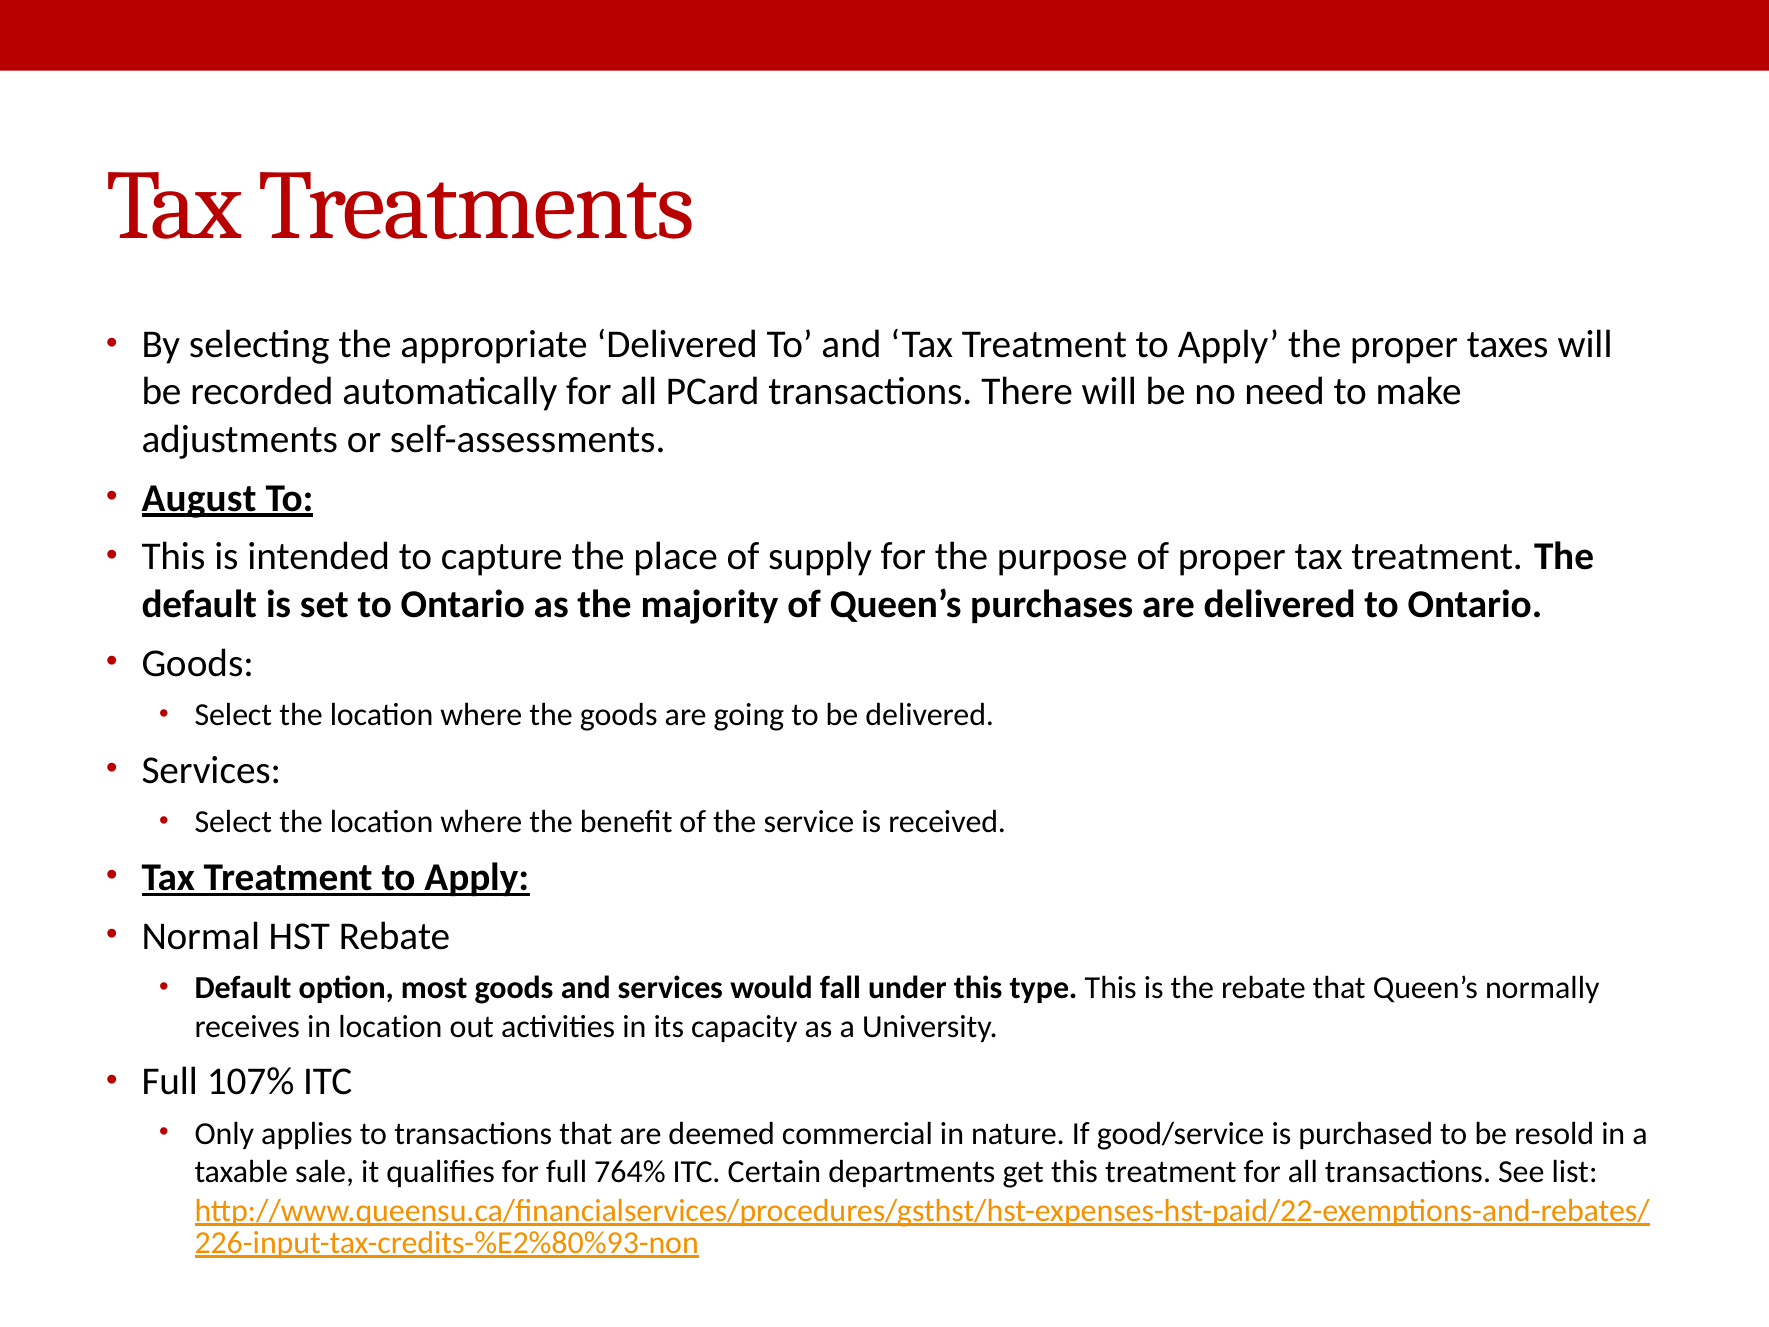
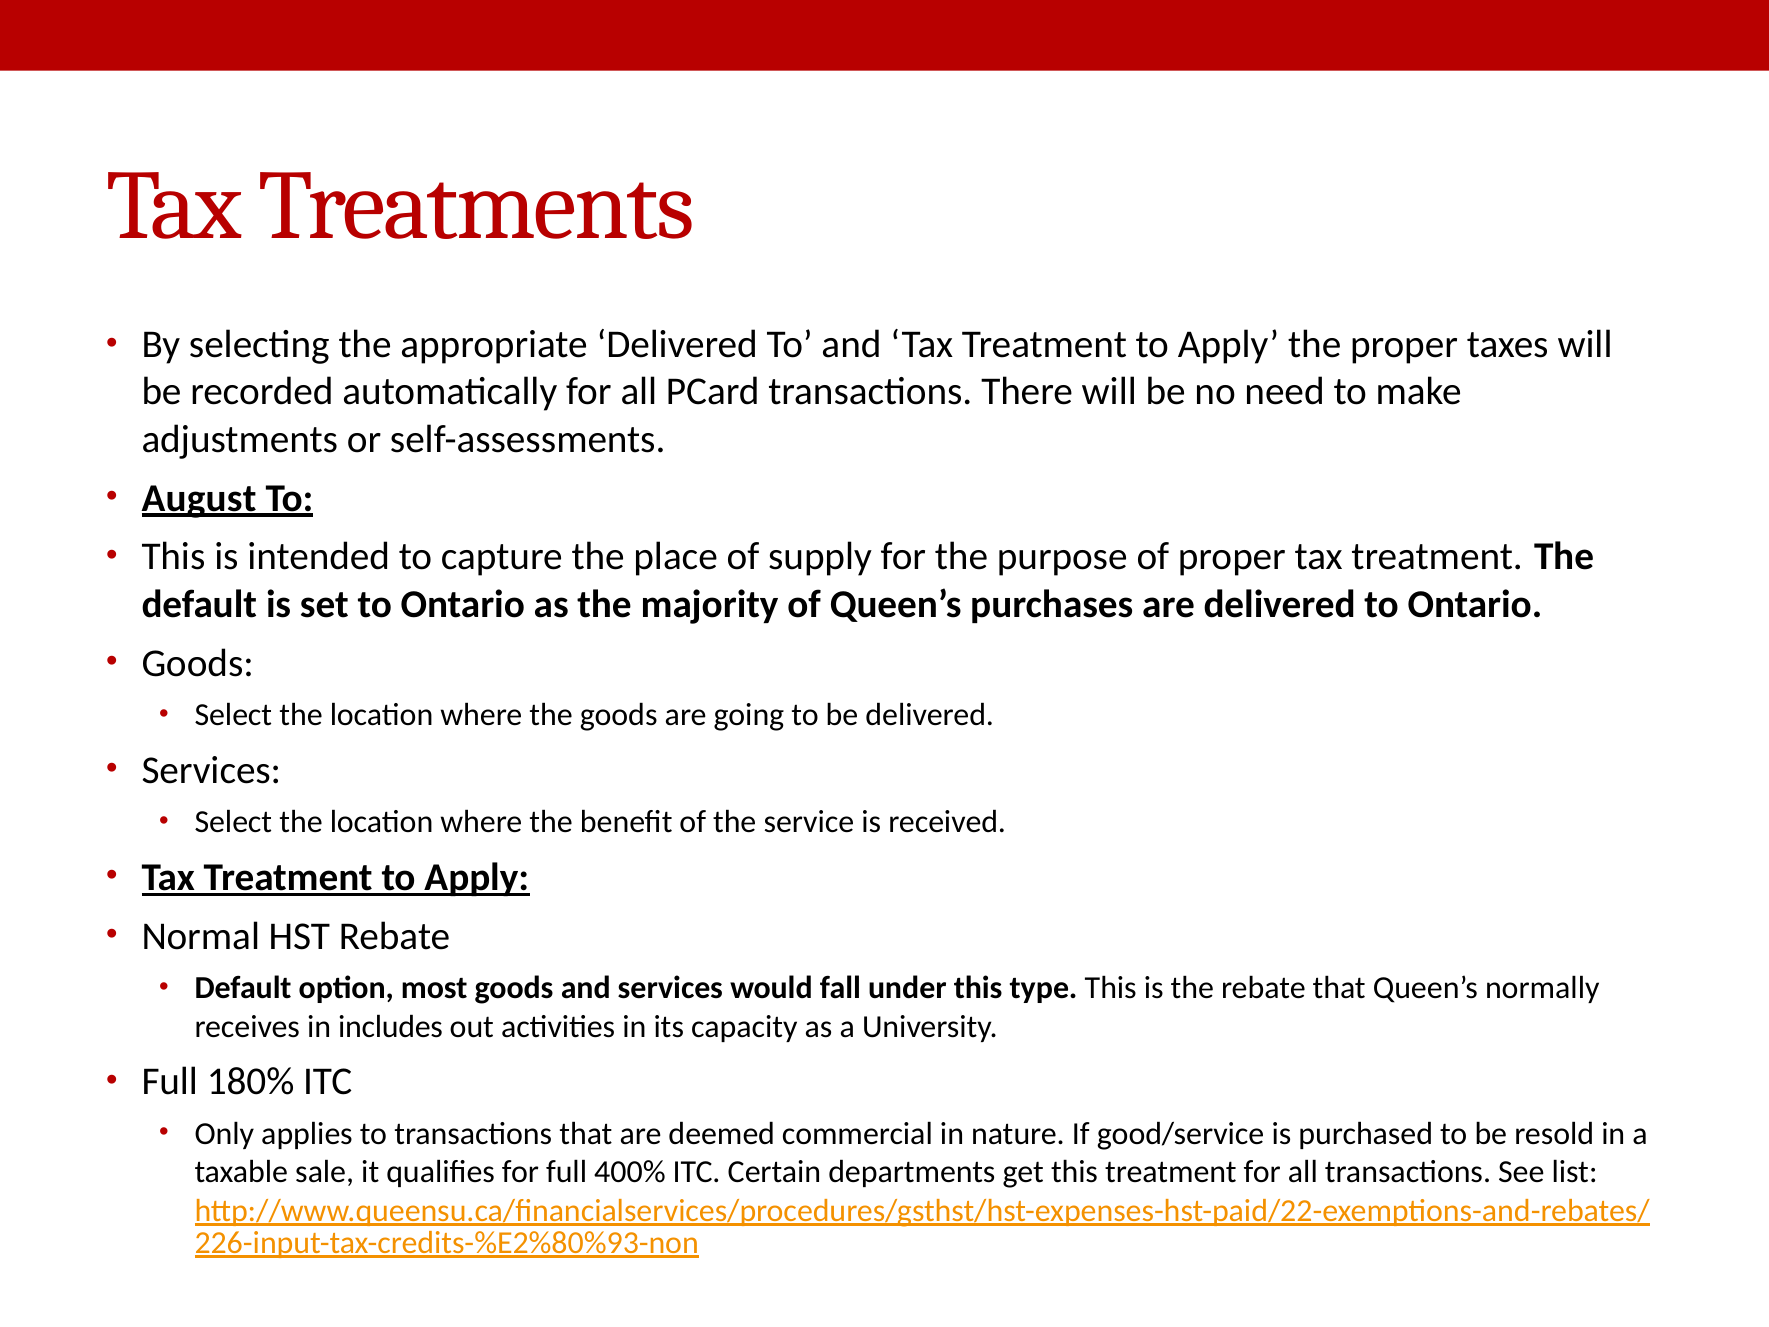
in location: location -> includes
107%: 107% -> 180%
764%: 764% -> 400%
